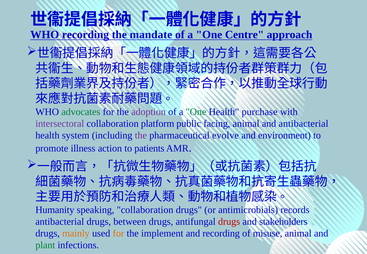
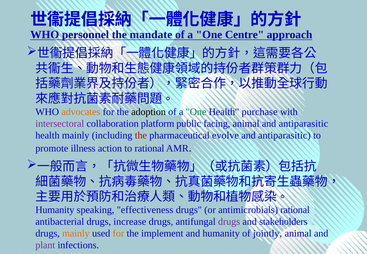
WHO recording: recording -> personnel
advocates colour: green -> orange
adoption colour: purple -> black
animal and antibacterial: antibacterial -> antiparasitic
health system: system -> mainly
the at (141, 135) colour: purple -> red
environment at (284, 135): environment -> antiparasitic
to patients: patients -> rational
speaking collaboration: collaboration -> effectiveness
antimicrobials records: records -> rational
between: between -> increase
drugs at (229, 222) colour: red -> purple
and recording: recording -> humanity
misuse: misuse -> jointly
plant colour: green -> purple
